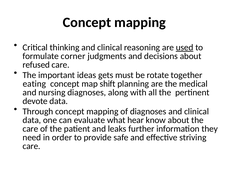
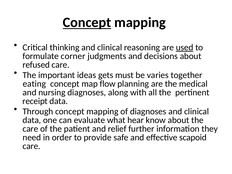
Concept at (87, 22) underline: none -> present
rotate: rotate -> varies
shift: shift -> flow
devote: devote -> receipt
leaks: leaks -> relief
striving: striving -> scapoid
